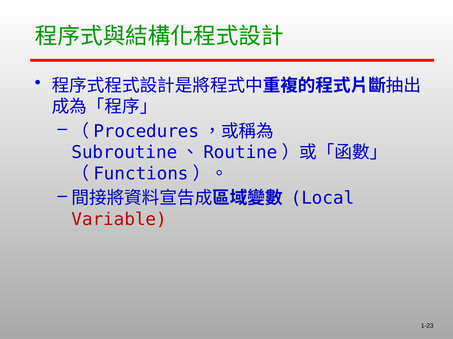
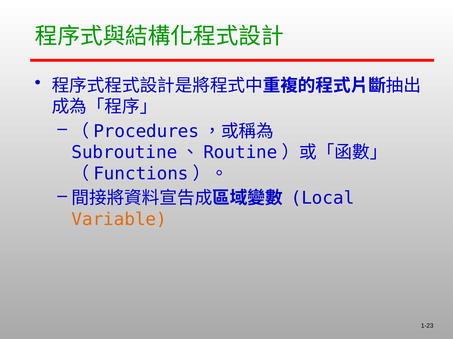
Variable colour: red -> orange
